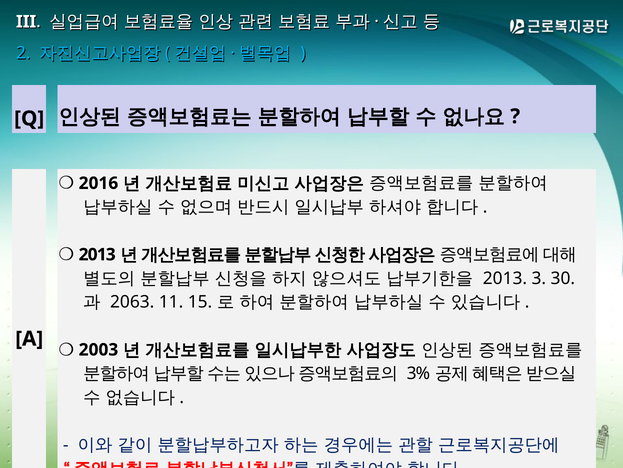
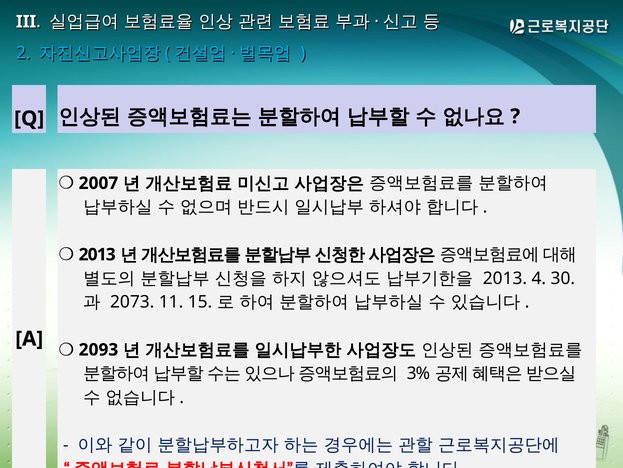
2016: 2016 -> 2007
3: 3 -> 4
2063: 2063 -> 2073
2003: 2003 -> 2093
